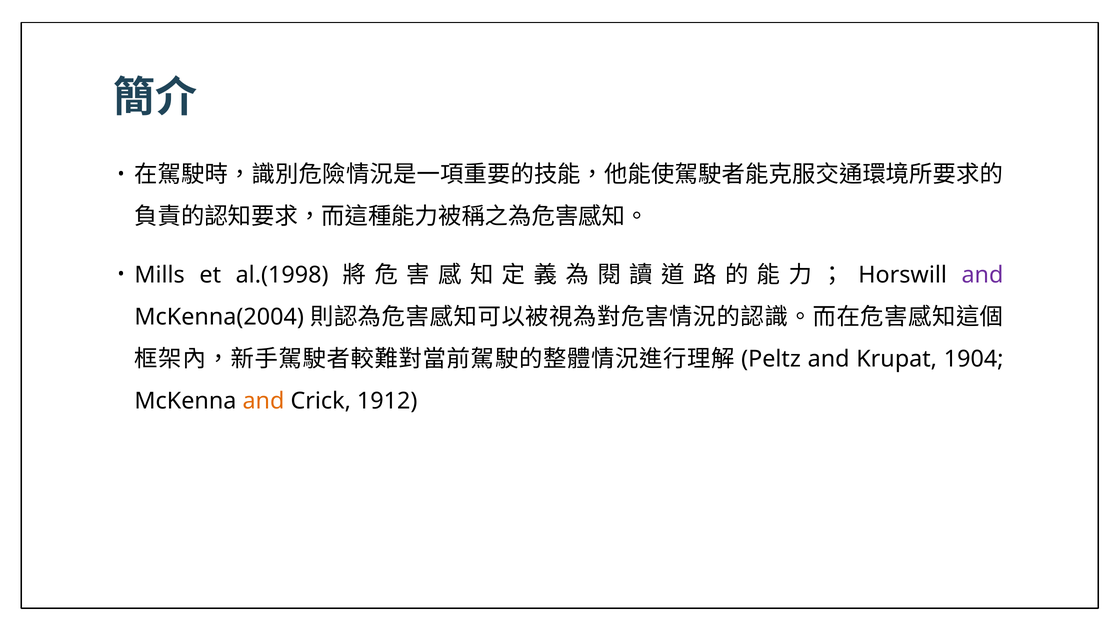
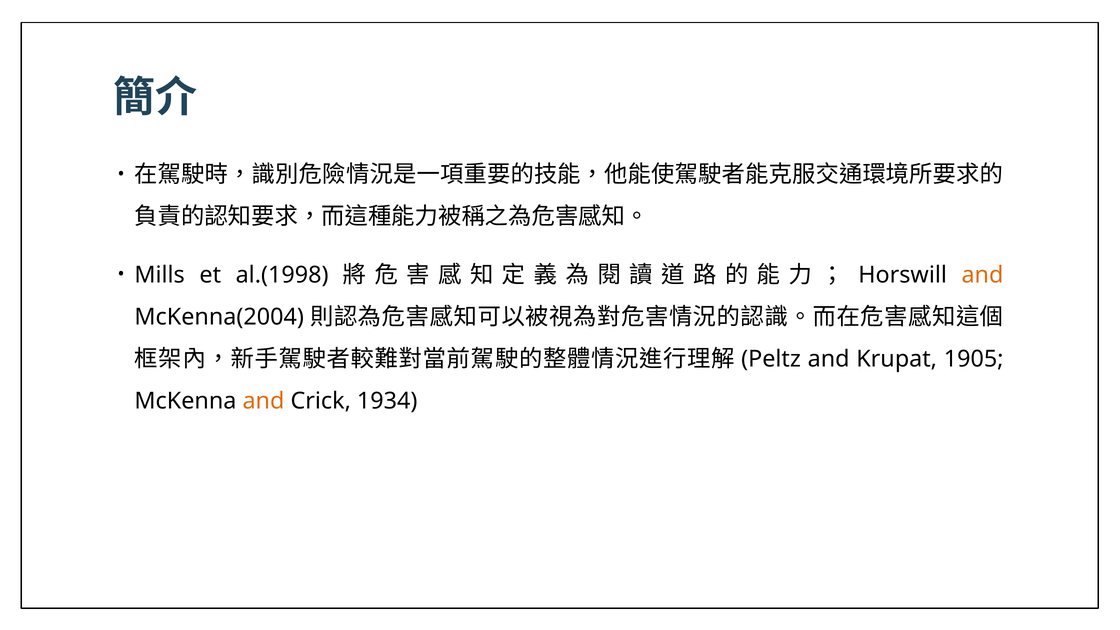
and at (982, 275) colour: purple -> orange
1904: 1904 -> 1905
1912: 1912 -> 1934
